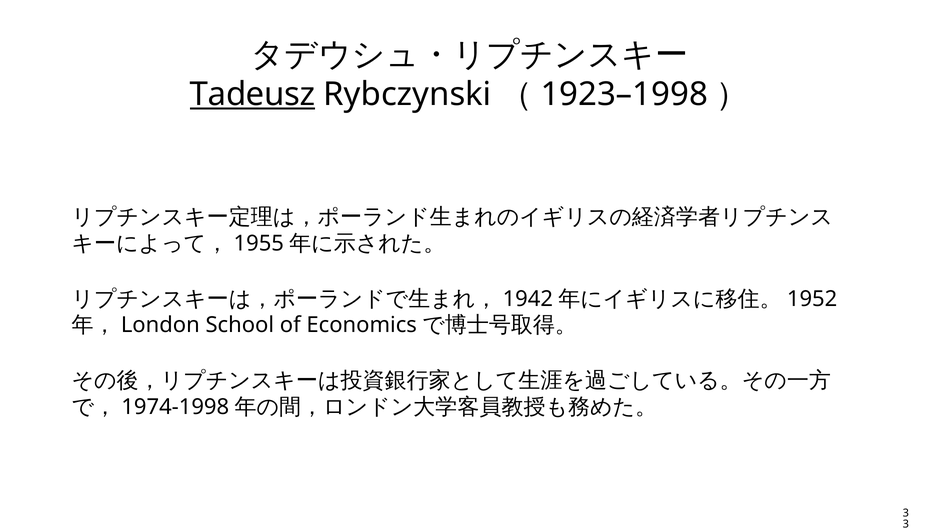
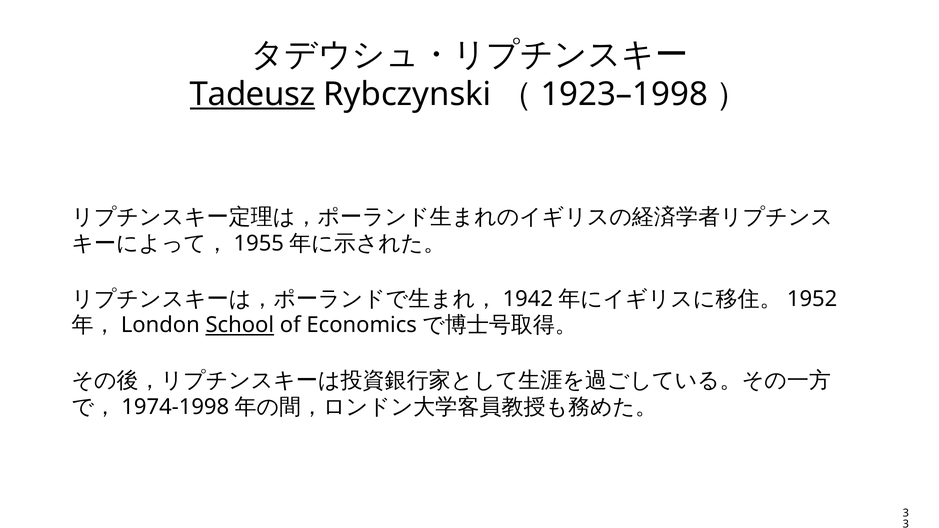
School underline: none -> present
